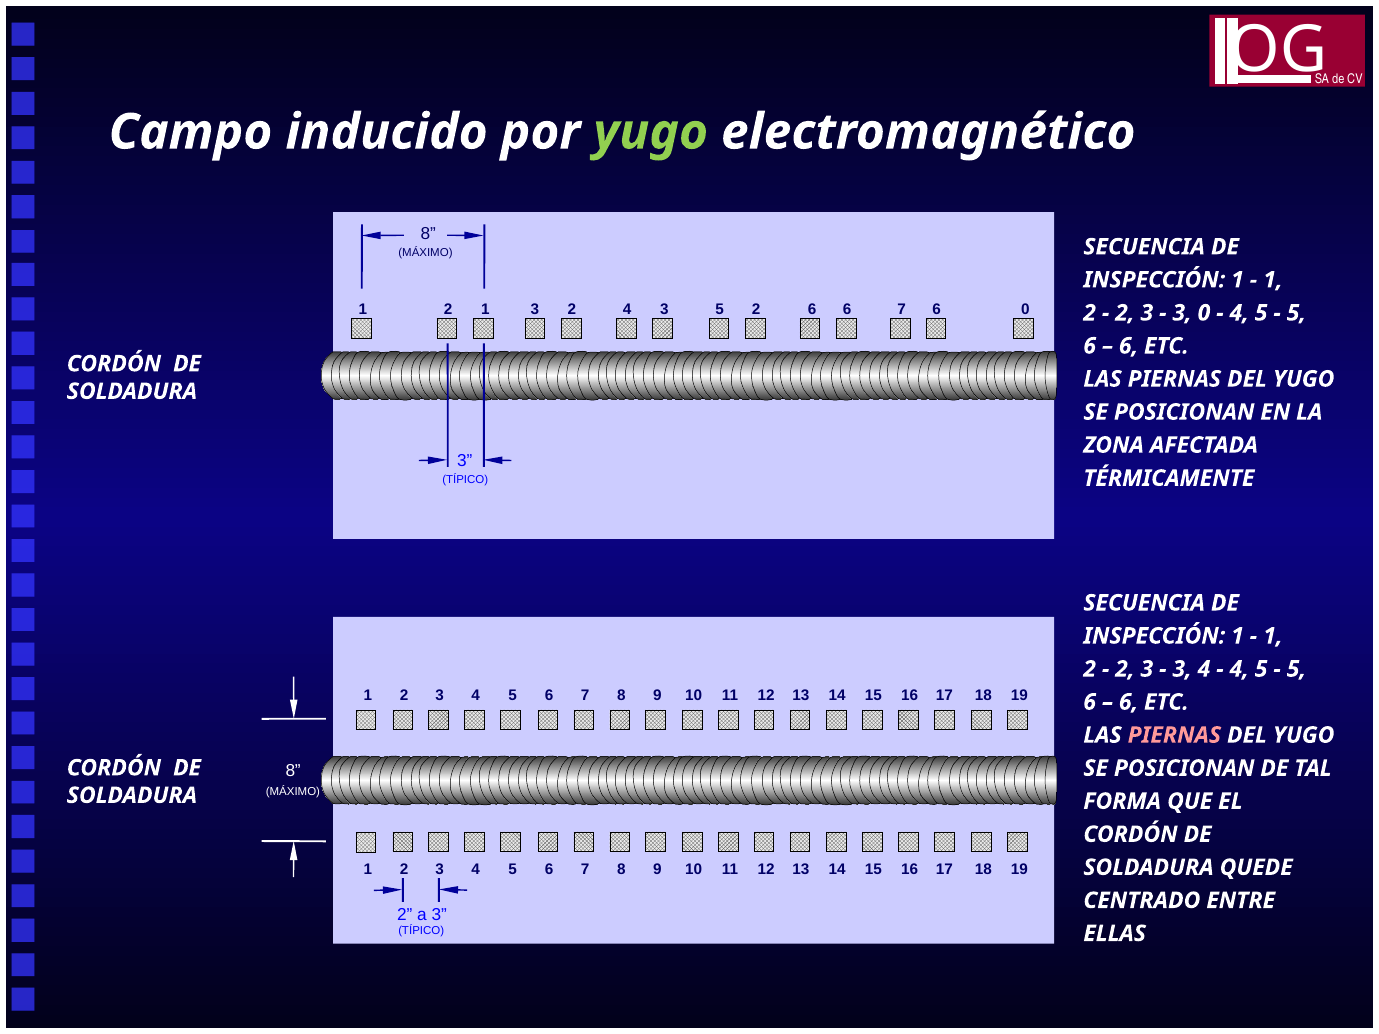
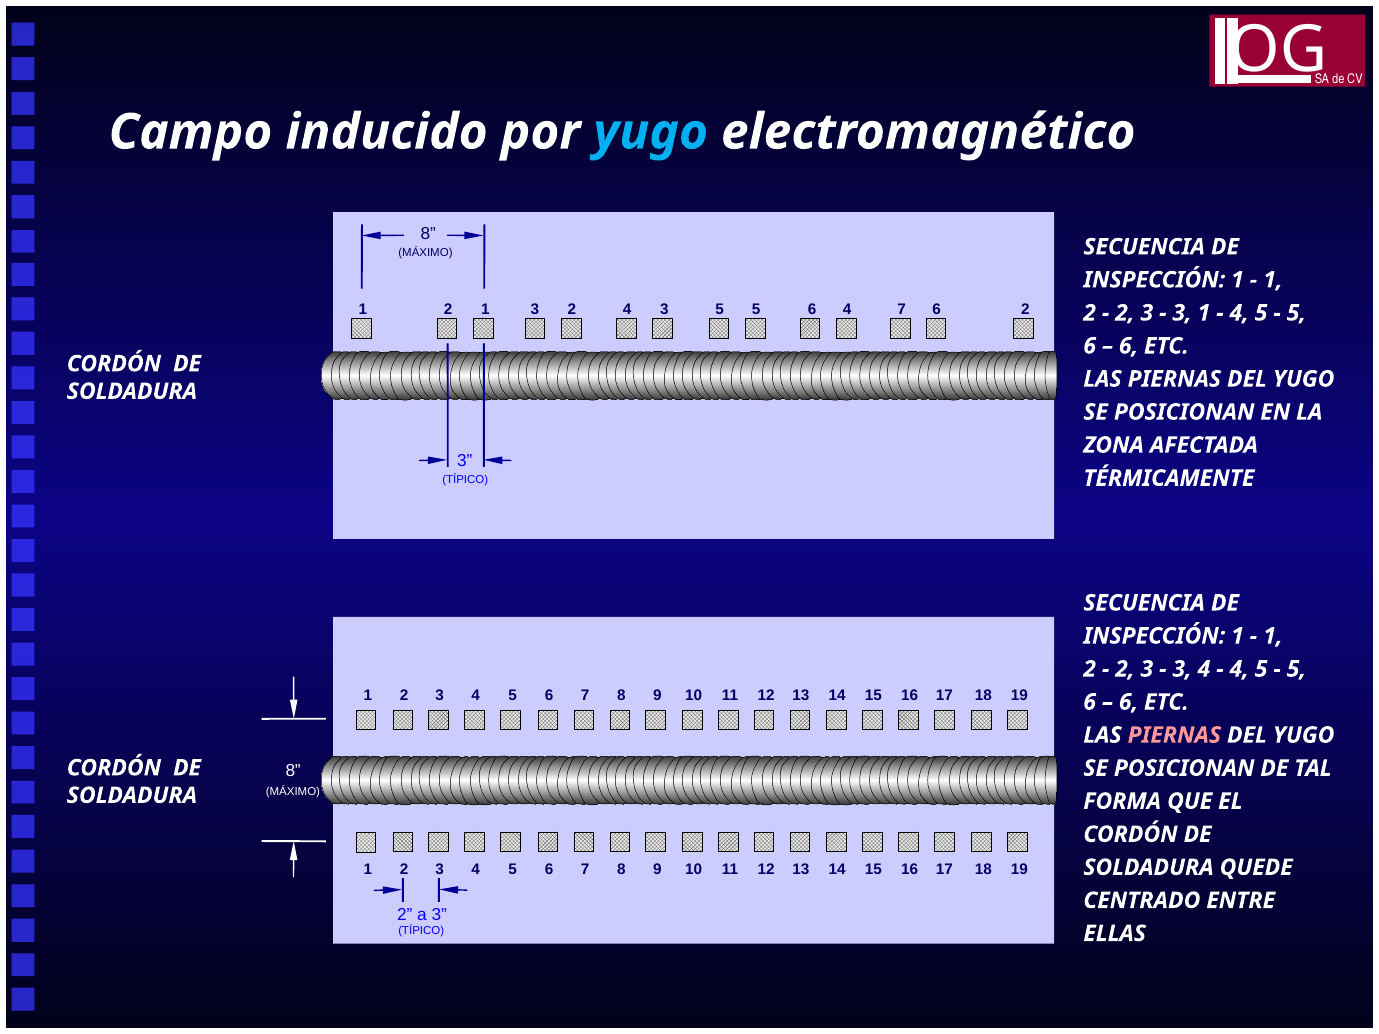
yugo at (651, 132) colour: light green -> light blue
2 at (756, 310): 2 -> 5
6 at (847, 310): 6 -> 4
7 0: 0 -> 2
3 0: 0 -> 1
